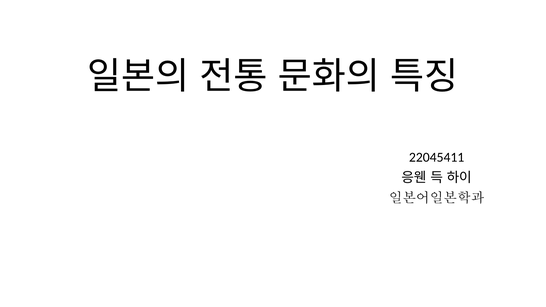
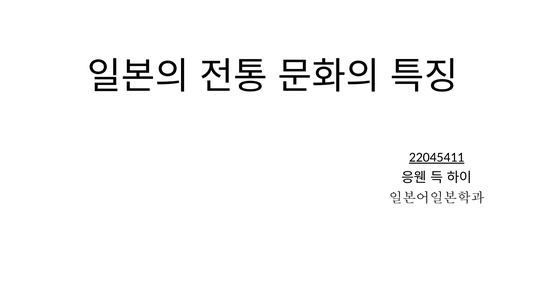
22045411 underline: none -> present
